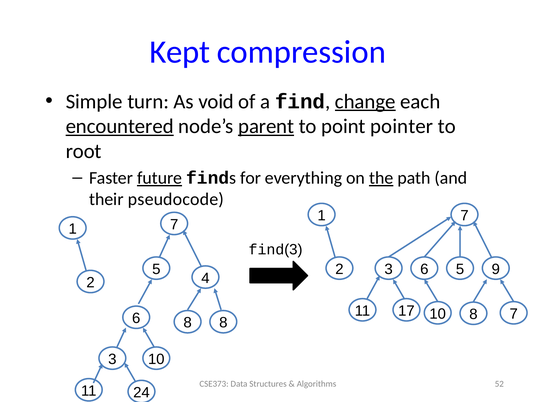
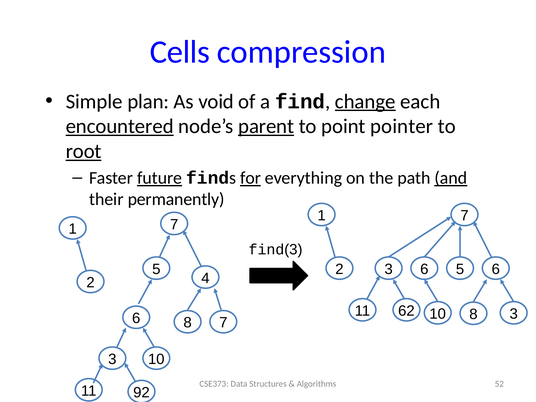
Kept: Kept -> Cells
turn: turn -> plan
root underline: none -> present
for underline: none -> present
the underline: present -> none
and underline: none -> present
pseudocode: pseudocode -> permanently
3 9: 9 -> 6
17: 17 -> 62
8 7: 7 -> 3
8 8: 8 -> 7
24: 24 -> 92
